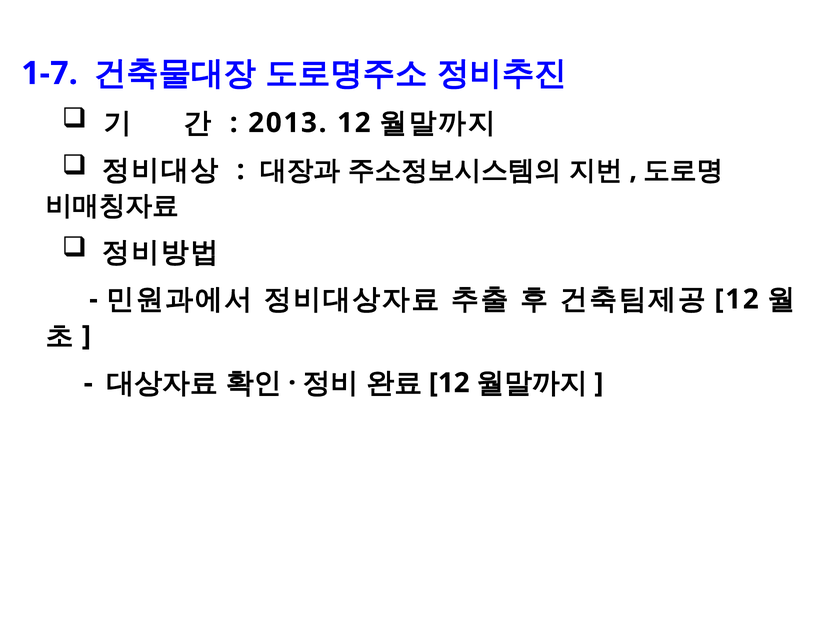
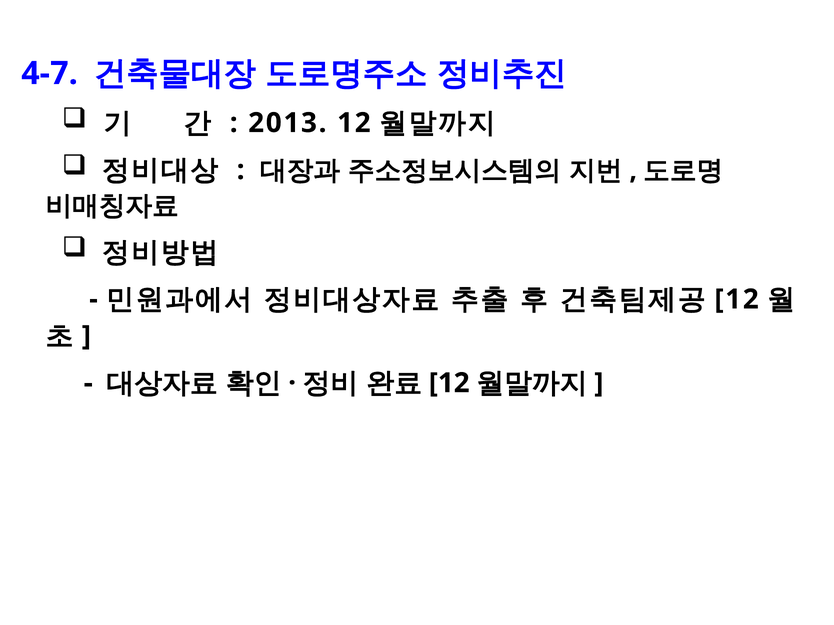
1-7: 1-7 -> 4-7
